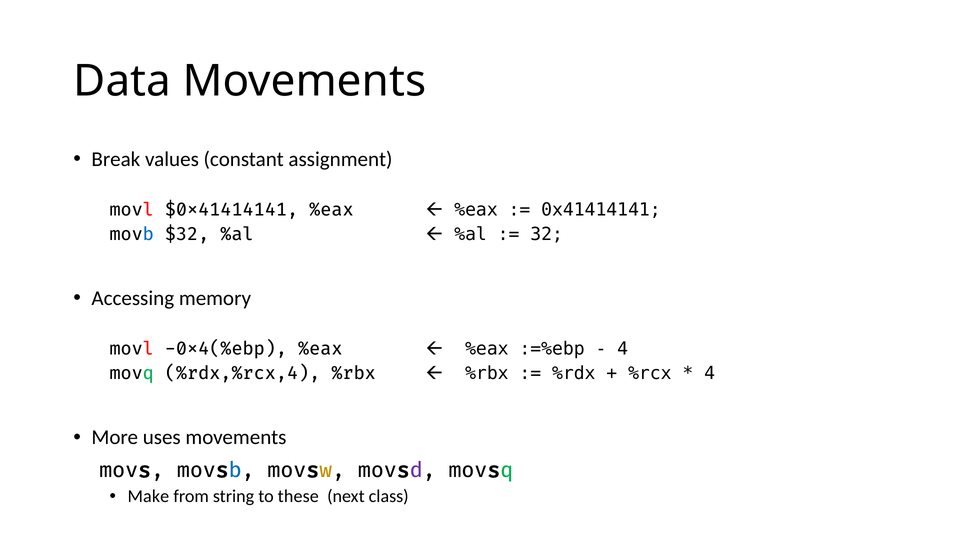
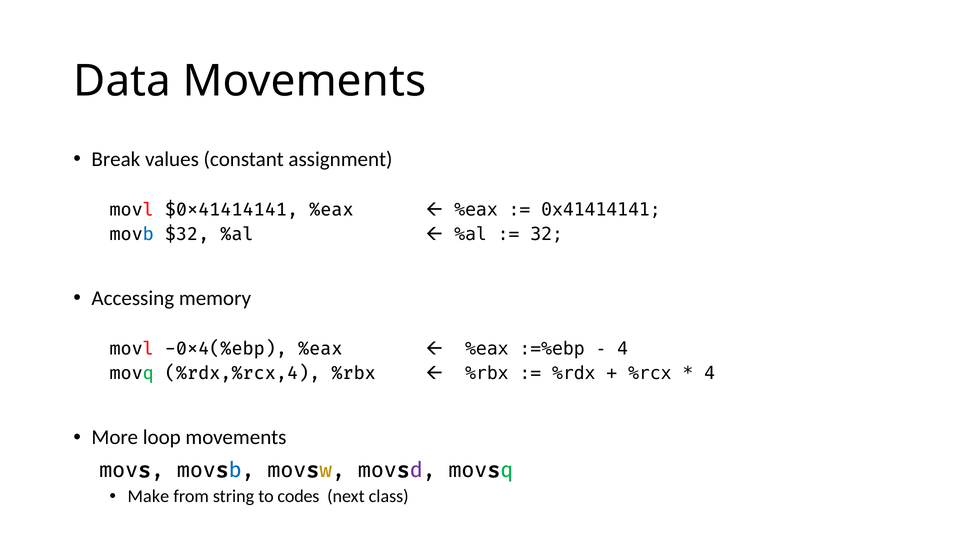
uses: uses -> loop
these: these -> codes
